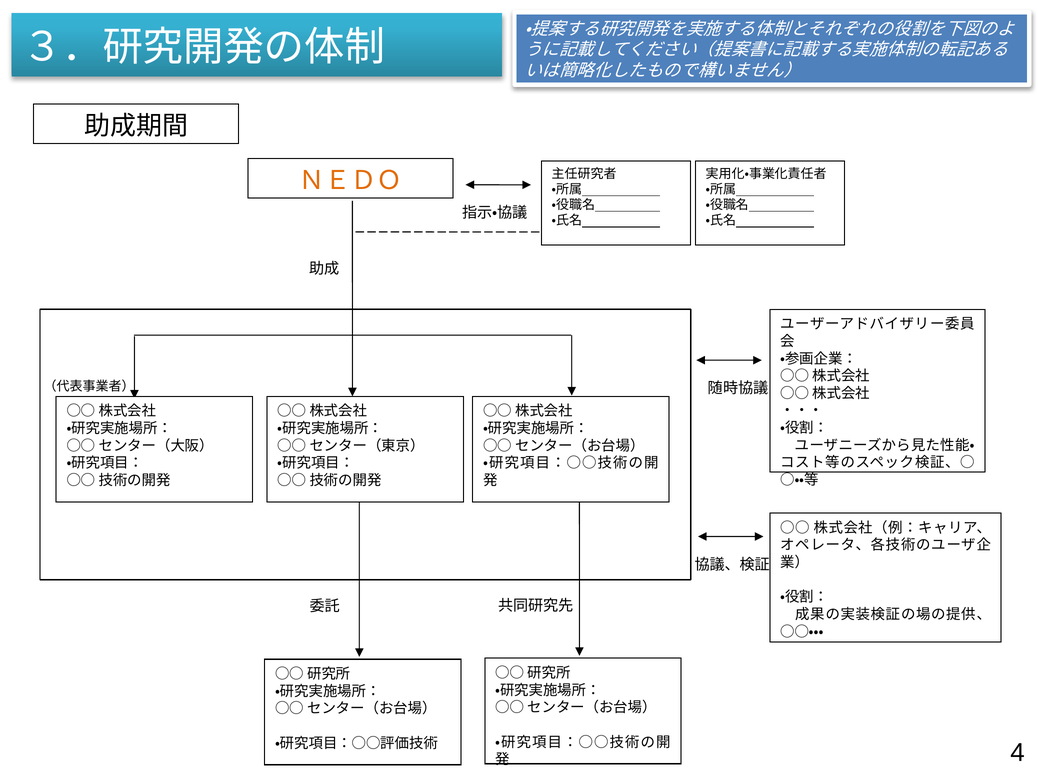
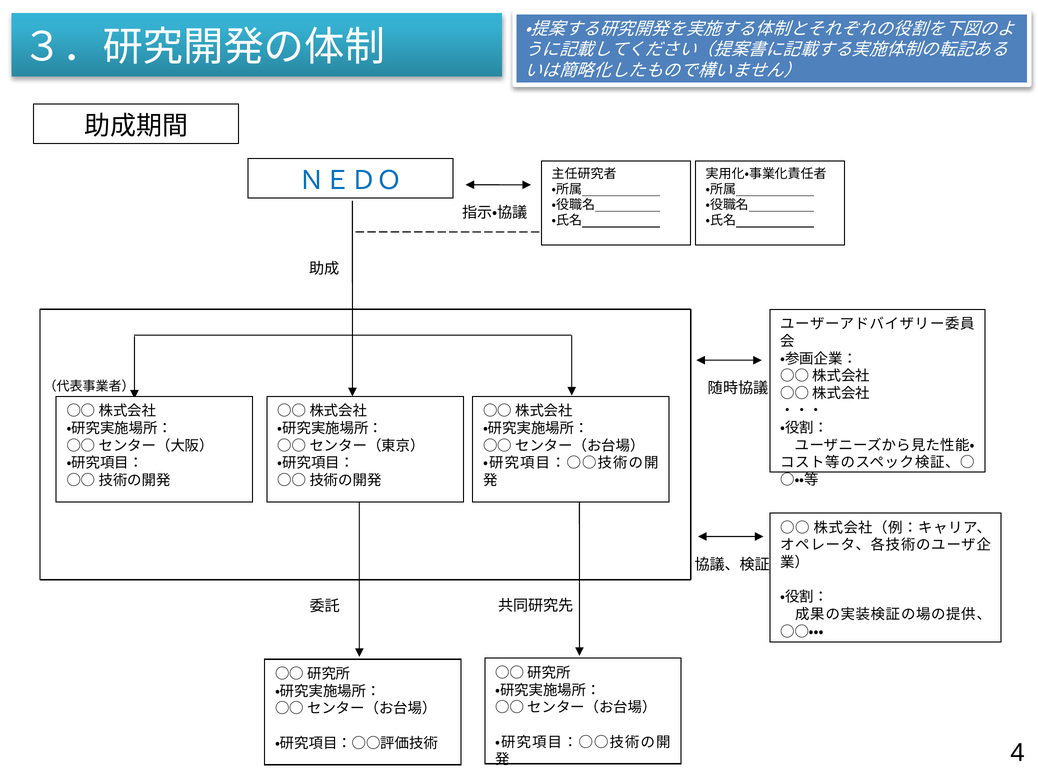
ＮＥＤＯ colour: orange -> blue
